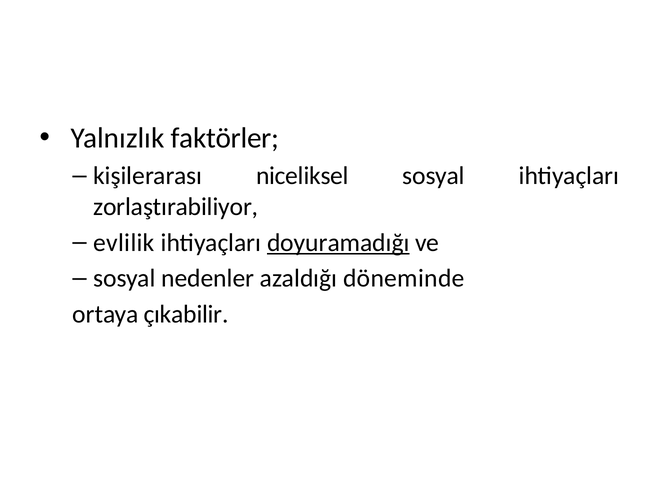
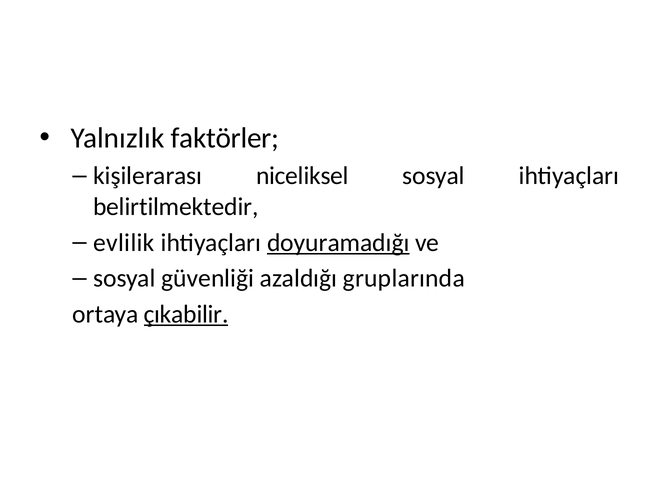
zorlaştırabiliyor: zorlaştırabiliyor -> belirtilmektedir
nedenler: nedenler -> güvenliği
döneminde: döneminde -> gruplarında
çıkabilir underline: none -> present
